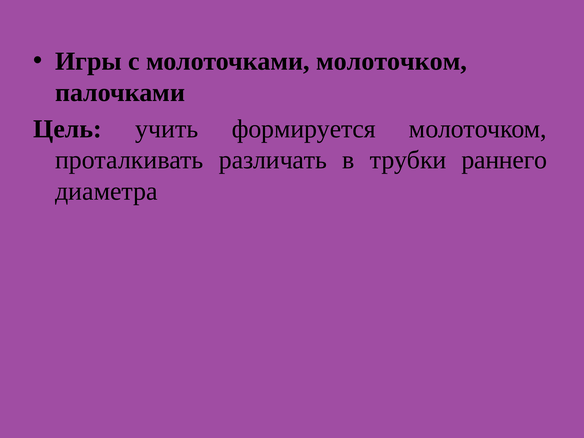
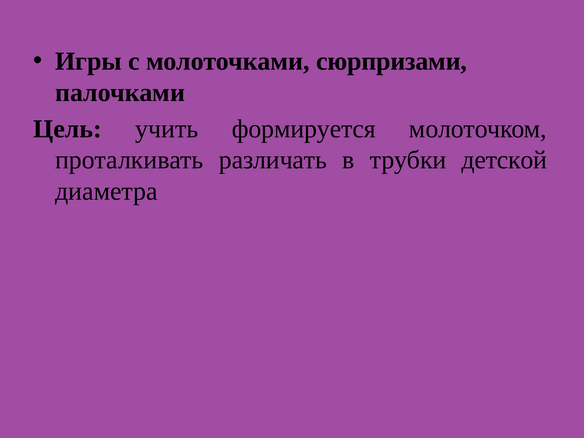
молоточками молоточком: молоточком -> сюрпризами
раннего: раннего -> детской
